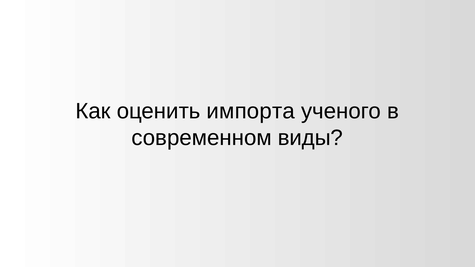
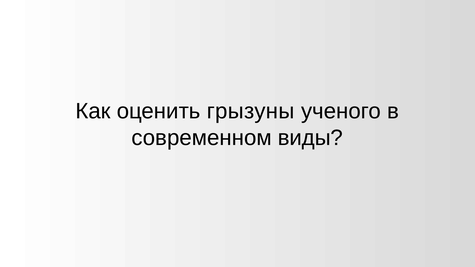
импорта: импорта -> грызуны
